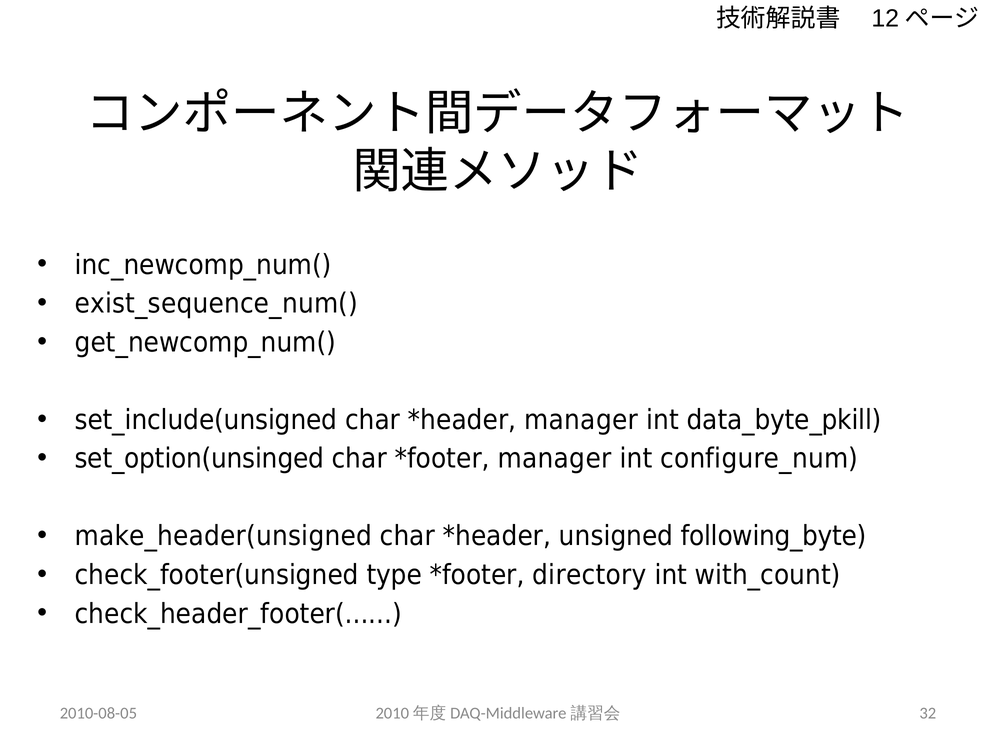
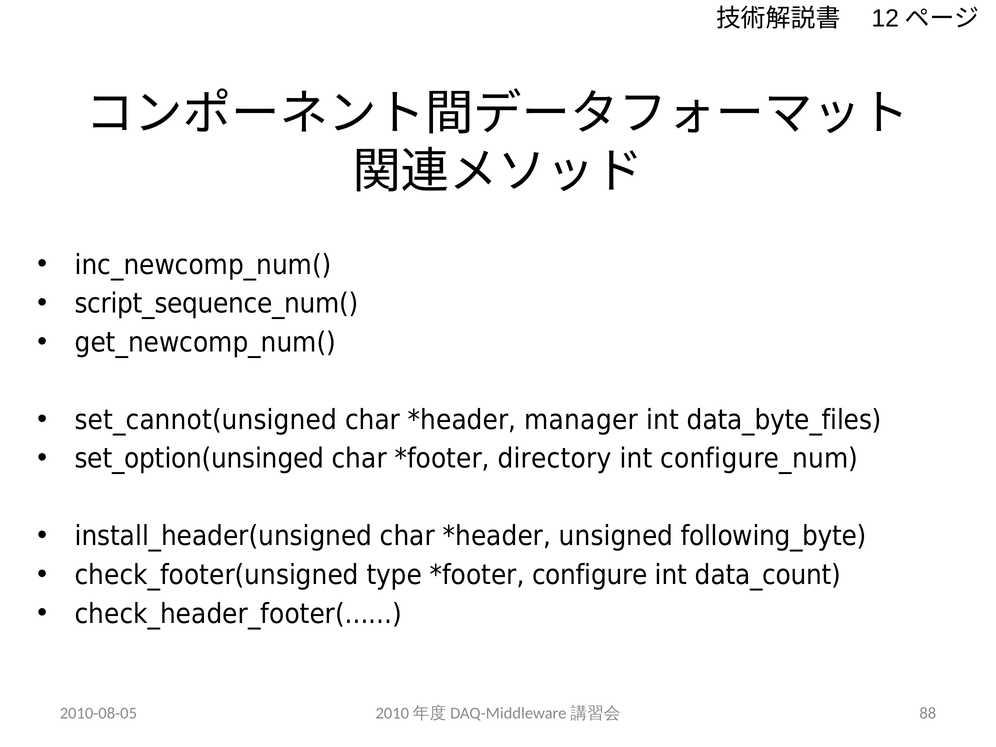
exist_sequence_num(: exist_sequence_num( -> script_sequence_num(
set_include(unsigned: set_include(unsigned -> set_cannot(unsigned
data_byte_pkill: data_byte_pkill -> data_byte_files
manager at (555, 459): manager -> directory
make_header(unsigned: make_header(unsigned -> install_header(unsigned
directory: directory -> configure
with_count: with_count -> data_count
32: 32 -> 88
